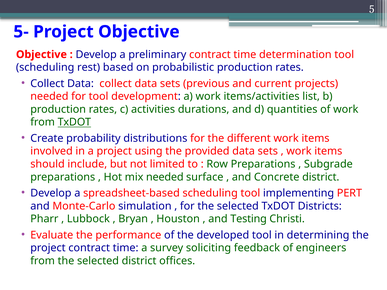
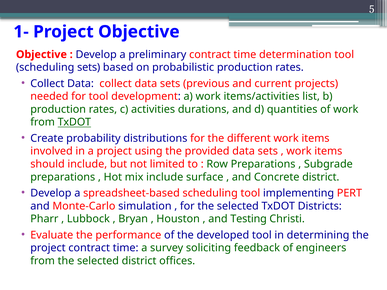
5-: 5- -> 1-
scheduling rest: rest -> sets
mix needed: needed -> include
